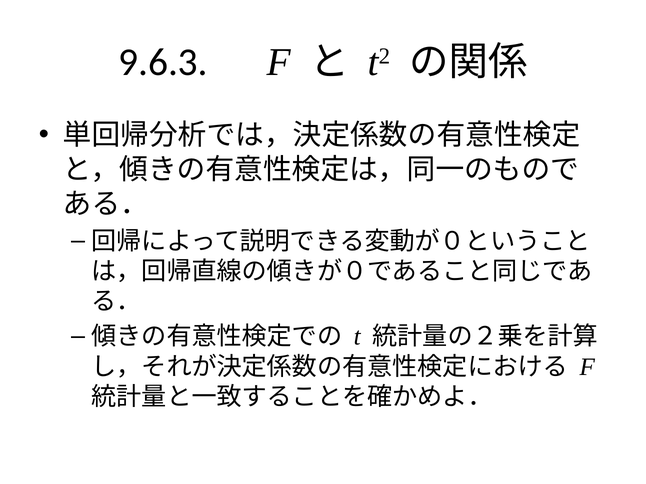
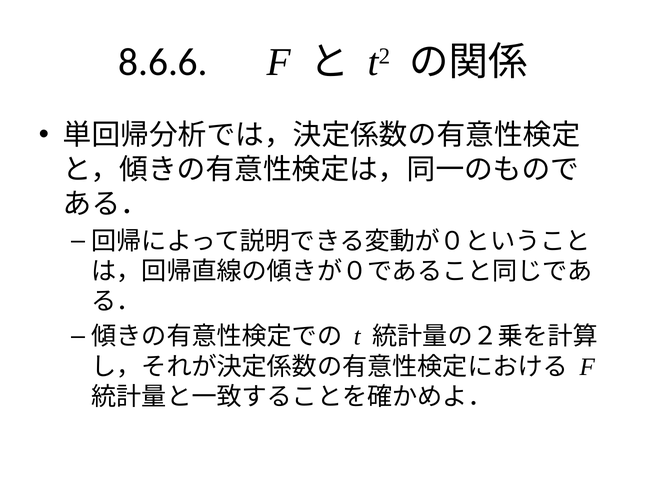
9.6.3: 9.6.3 -> 8.6.6
